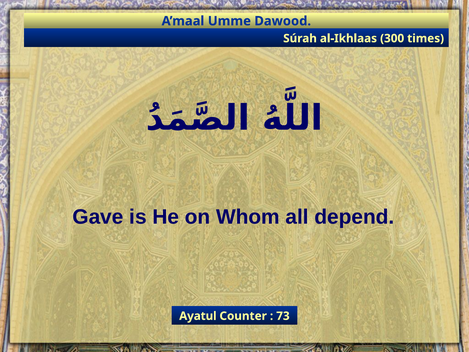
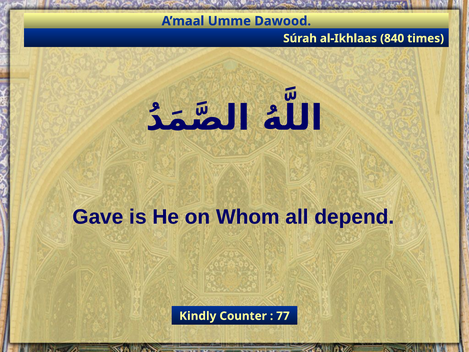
300: 300 -> 840
Ayatul: Ayatul -> Kindly
73: 73 -> 77
